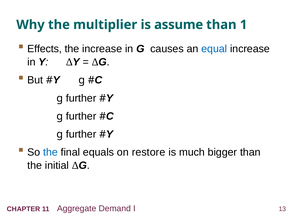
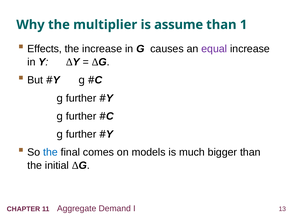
equal colour: blue -> purple
equals: equals -> comes
restore: restore -> models
